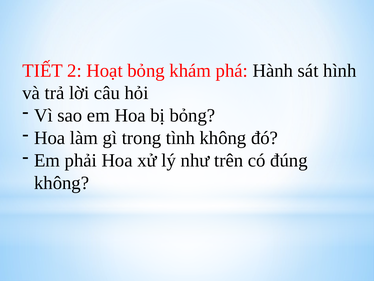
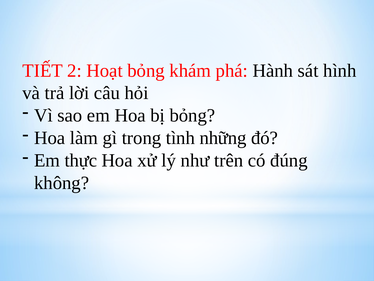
tình không: không -> những
phải: phải -> thực
